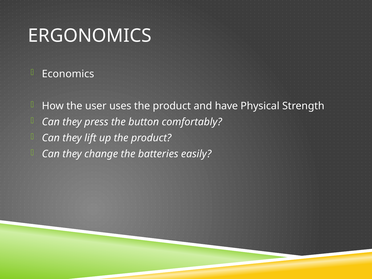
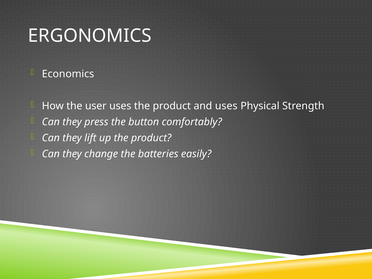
and have: have -> uses
